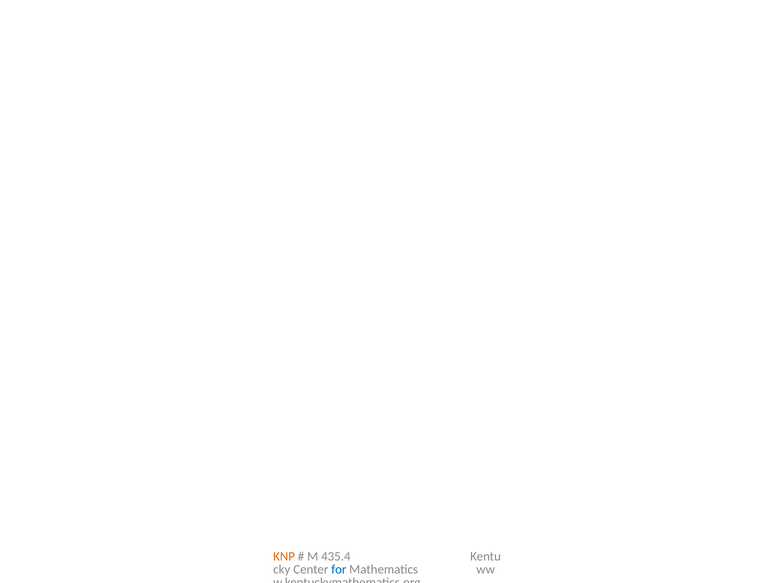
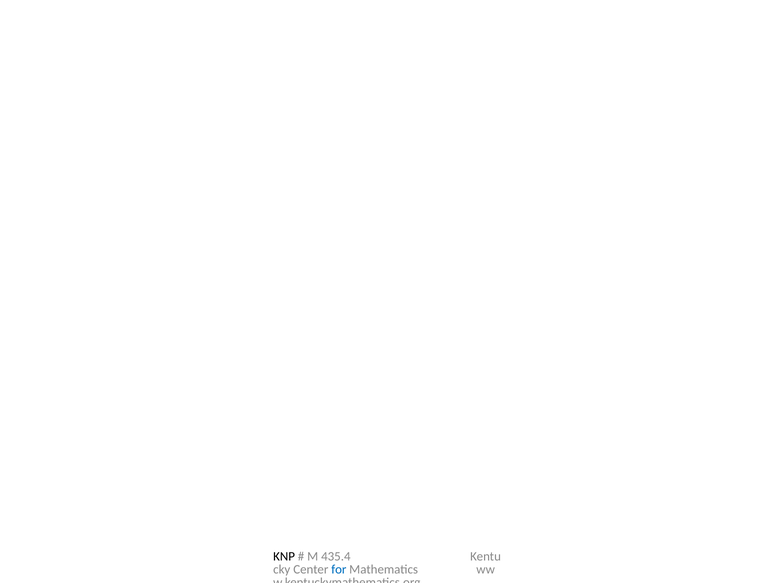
KNP colour: orange -> black
